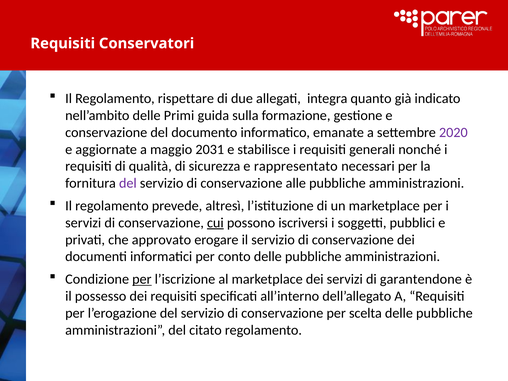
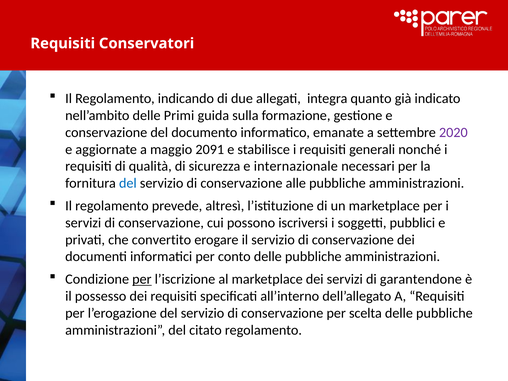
rispettare: rispettare -> indicando
2031: 2031 -> 2091
rappresentato: rappresentato -> internazionale
del at (128, 183) colour: purple -> blue
cui underline: present -> none
approvato: approvato -> convertito
